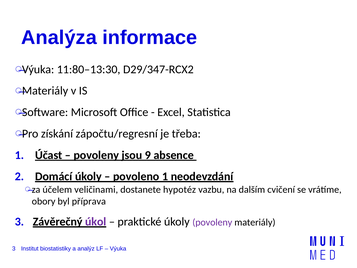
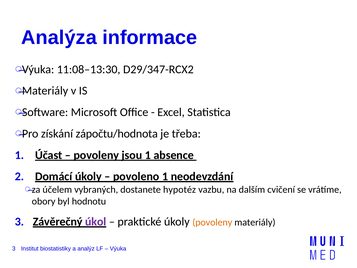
11:80–13:30: 11:80–13:30 -> 11:08–13:30
zápočtu/regresní: zápočtu/regresní -> zápočtu/hodnota
jsou 9: 9 -> 1
veličinami: veličinami -> vybraných
příprava: příprava -> hodnotu
povoleny at (212, 222) colour: purple -> orange
